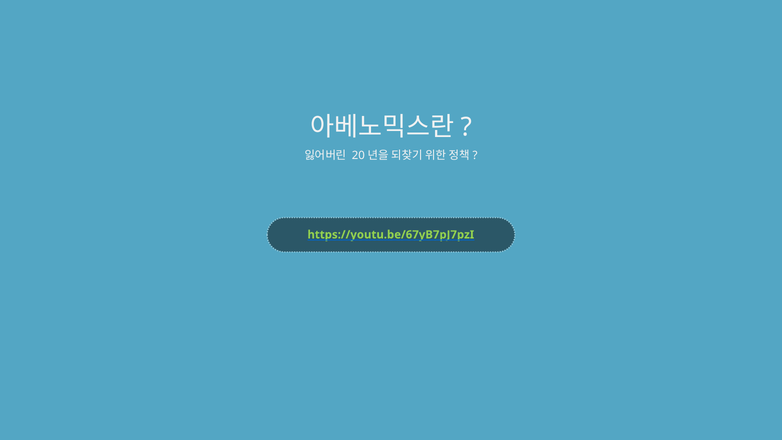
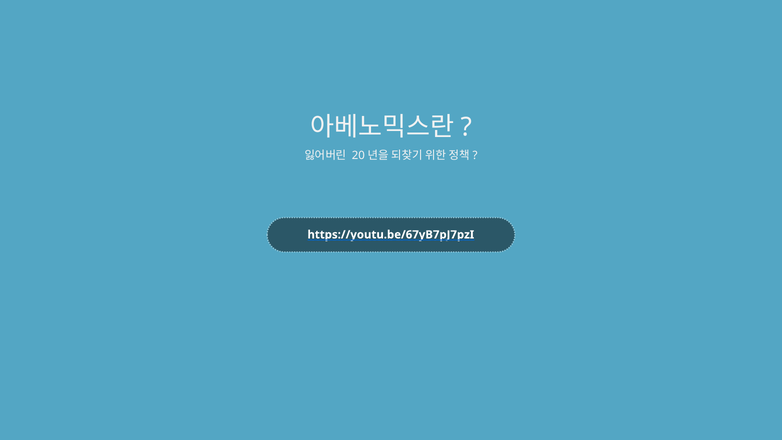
https://youtu.be/67yB7pJ7pzI colour: light green -> white
